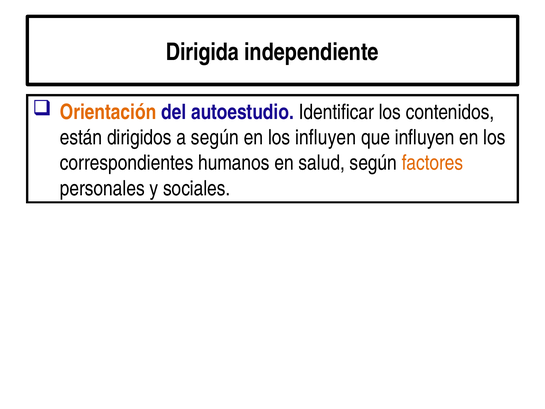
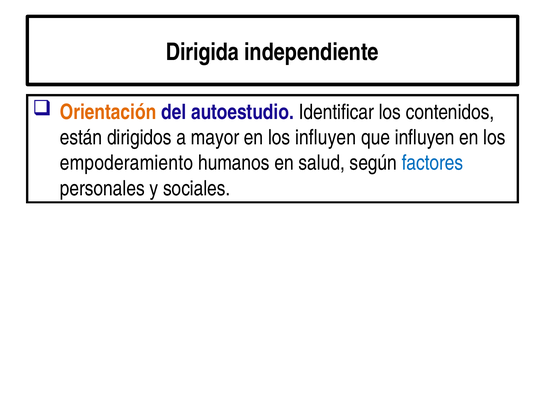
a según: según -> mayor
correspondientes: correspondientes -> empoderamiento
factores colour: orange -> blue
